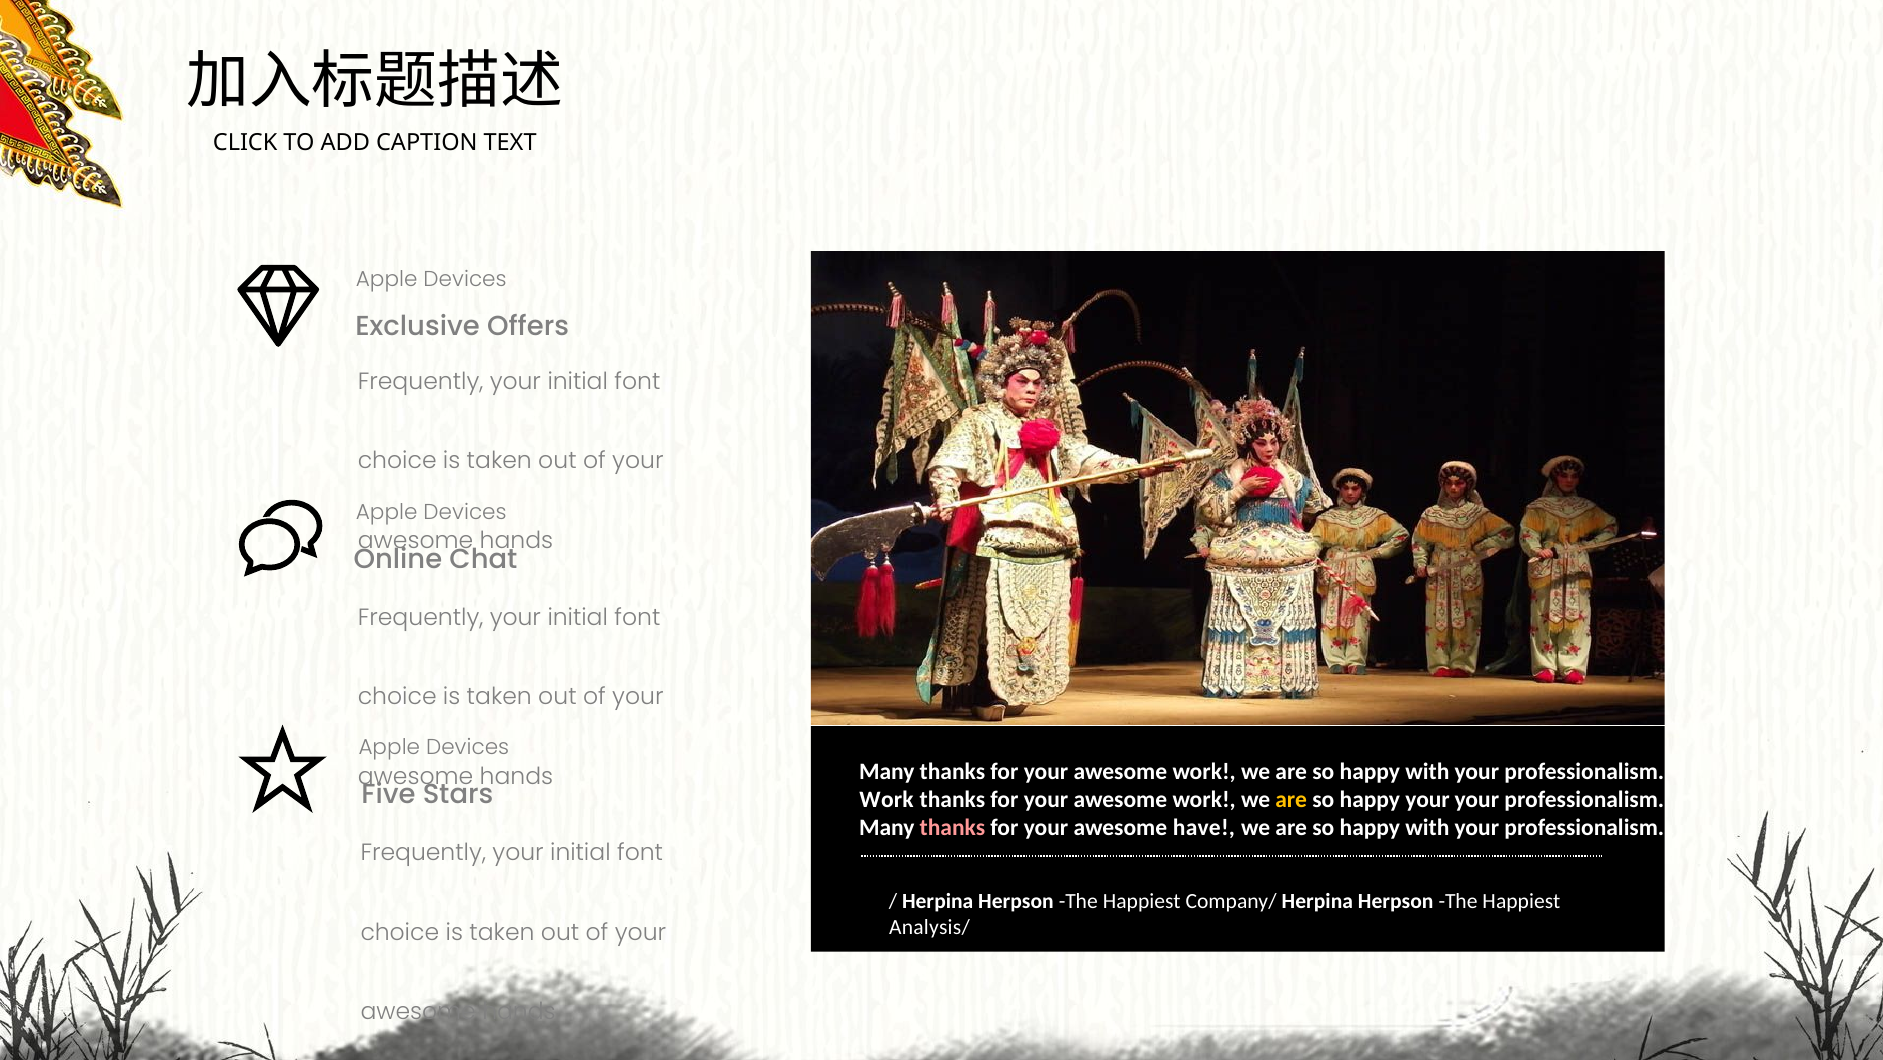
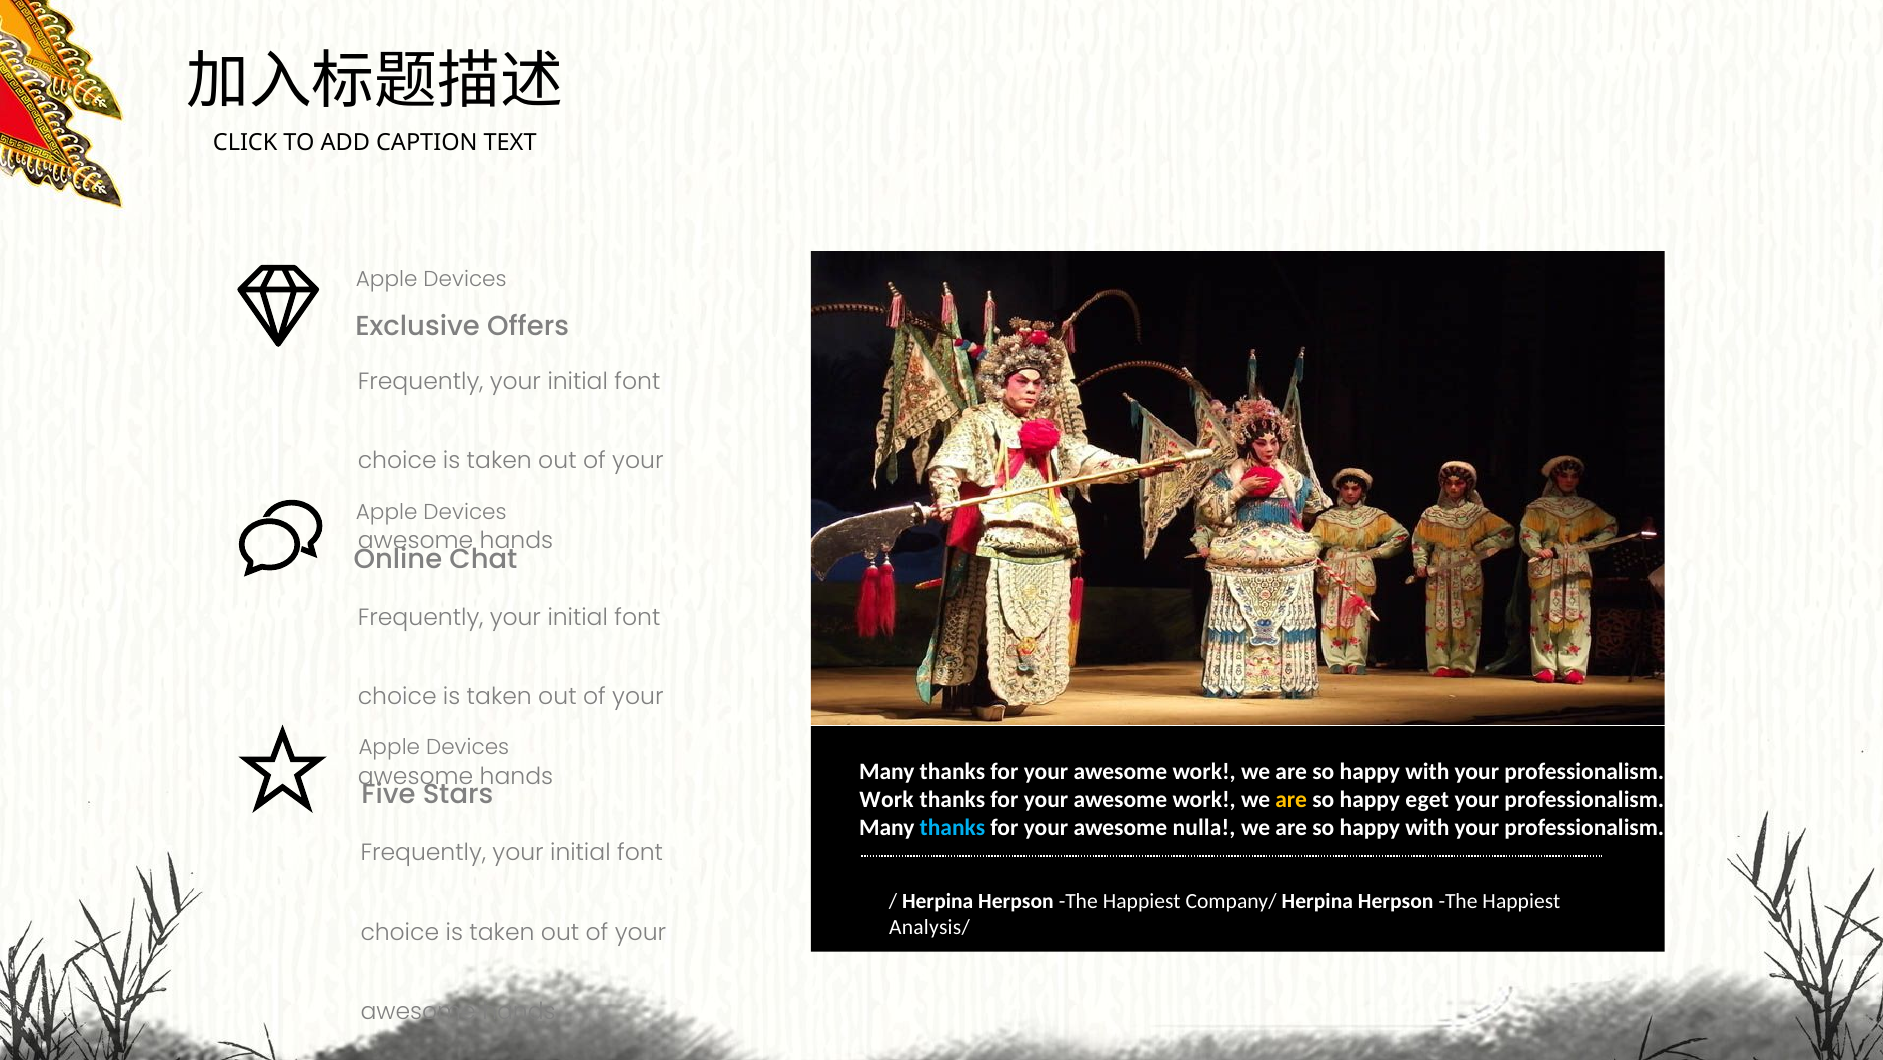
happy your: your -> eget
thanks at (952, 828) colour: pink -> light blue
have: have -> nulla
